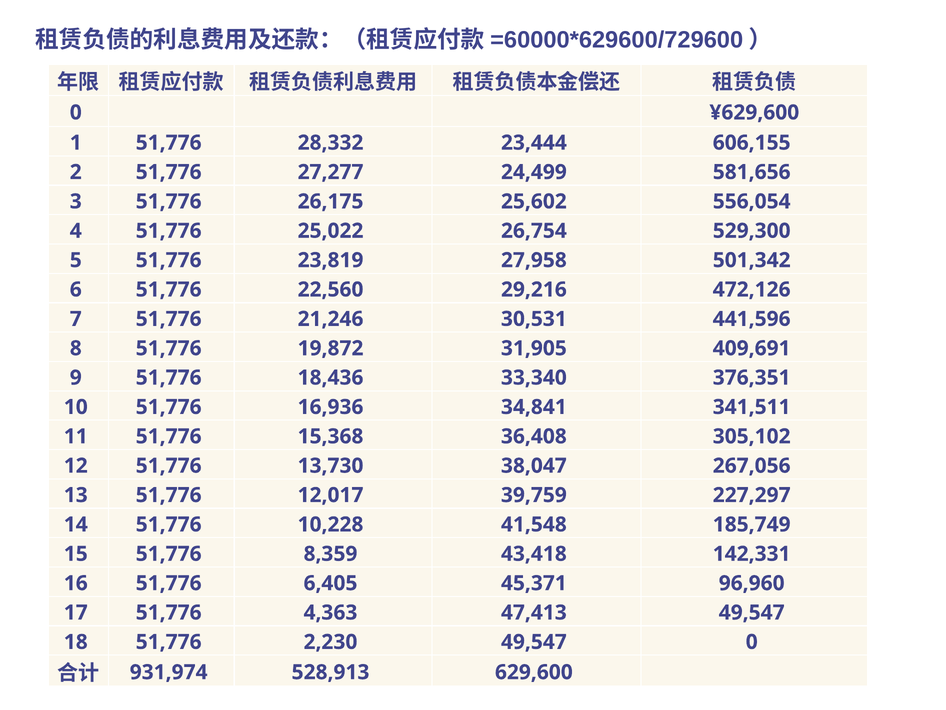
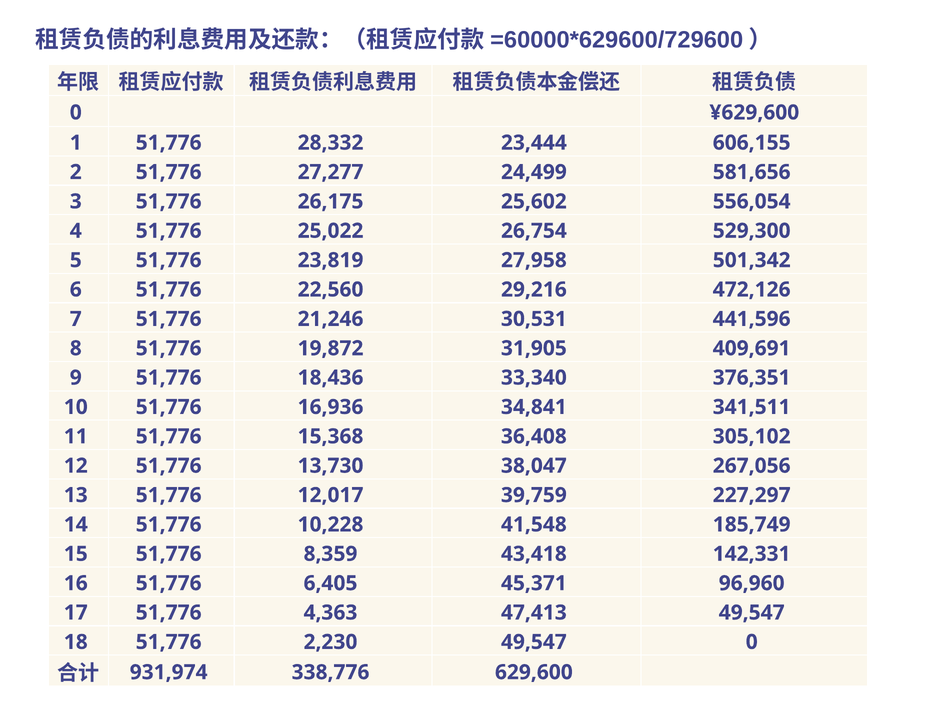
528,913: 528,913 -> 338,776
